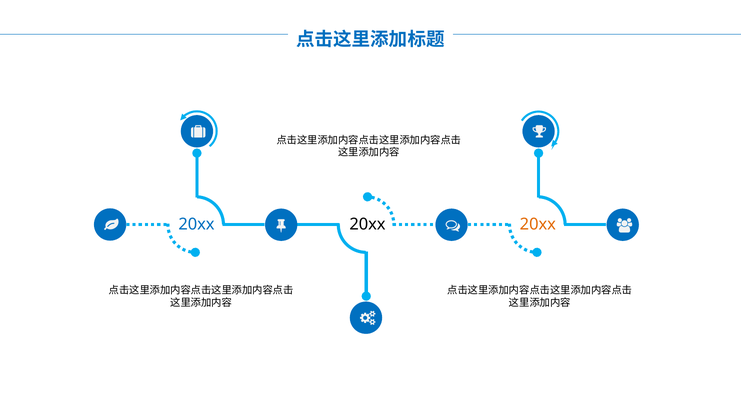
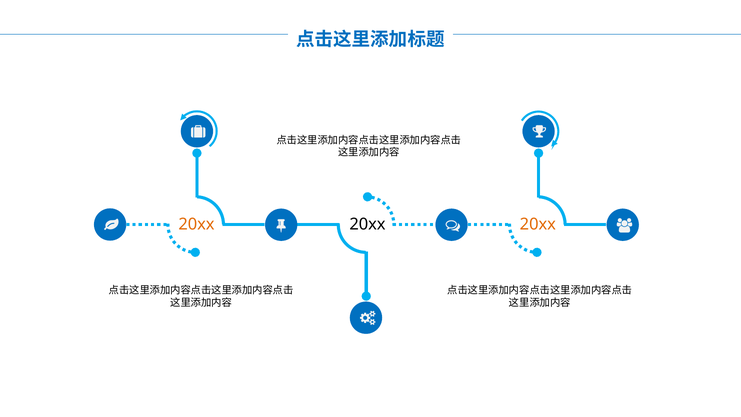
20xx at (196, 224) colour: blue -> orange
